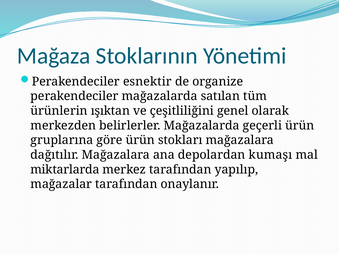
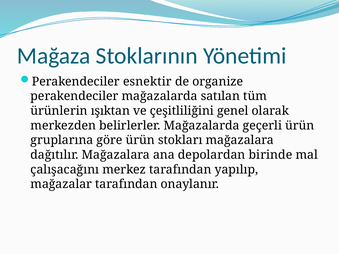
kumaşı: kumaşı -> birinde
miktarlarda: miktarlarda -> çalışacağını
